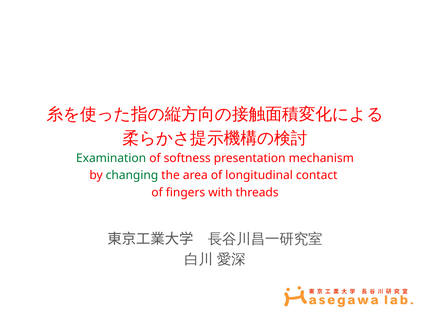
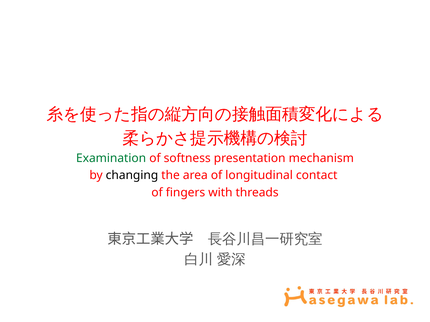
changing colour: green -> black
